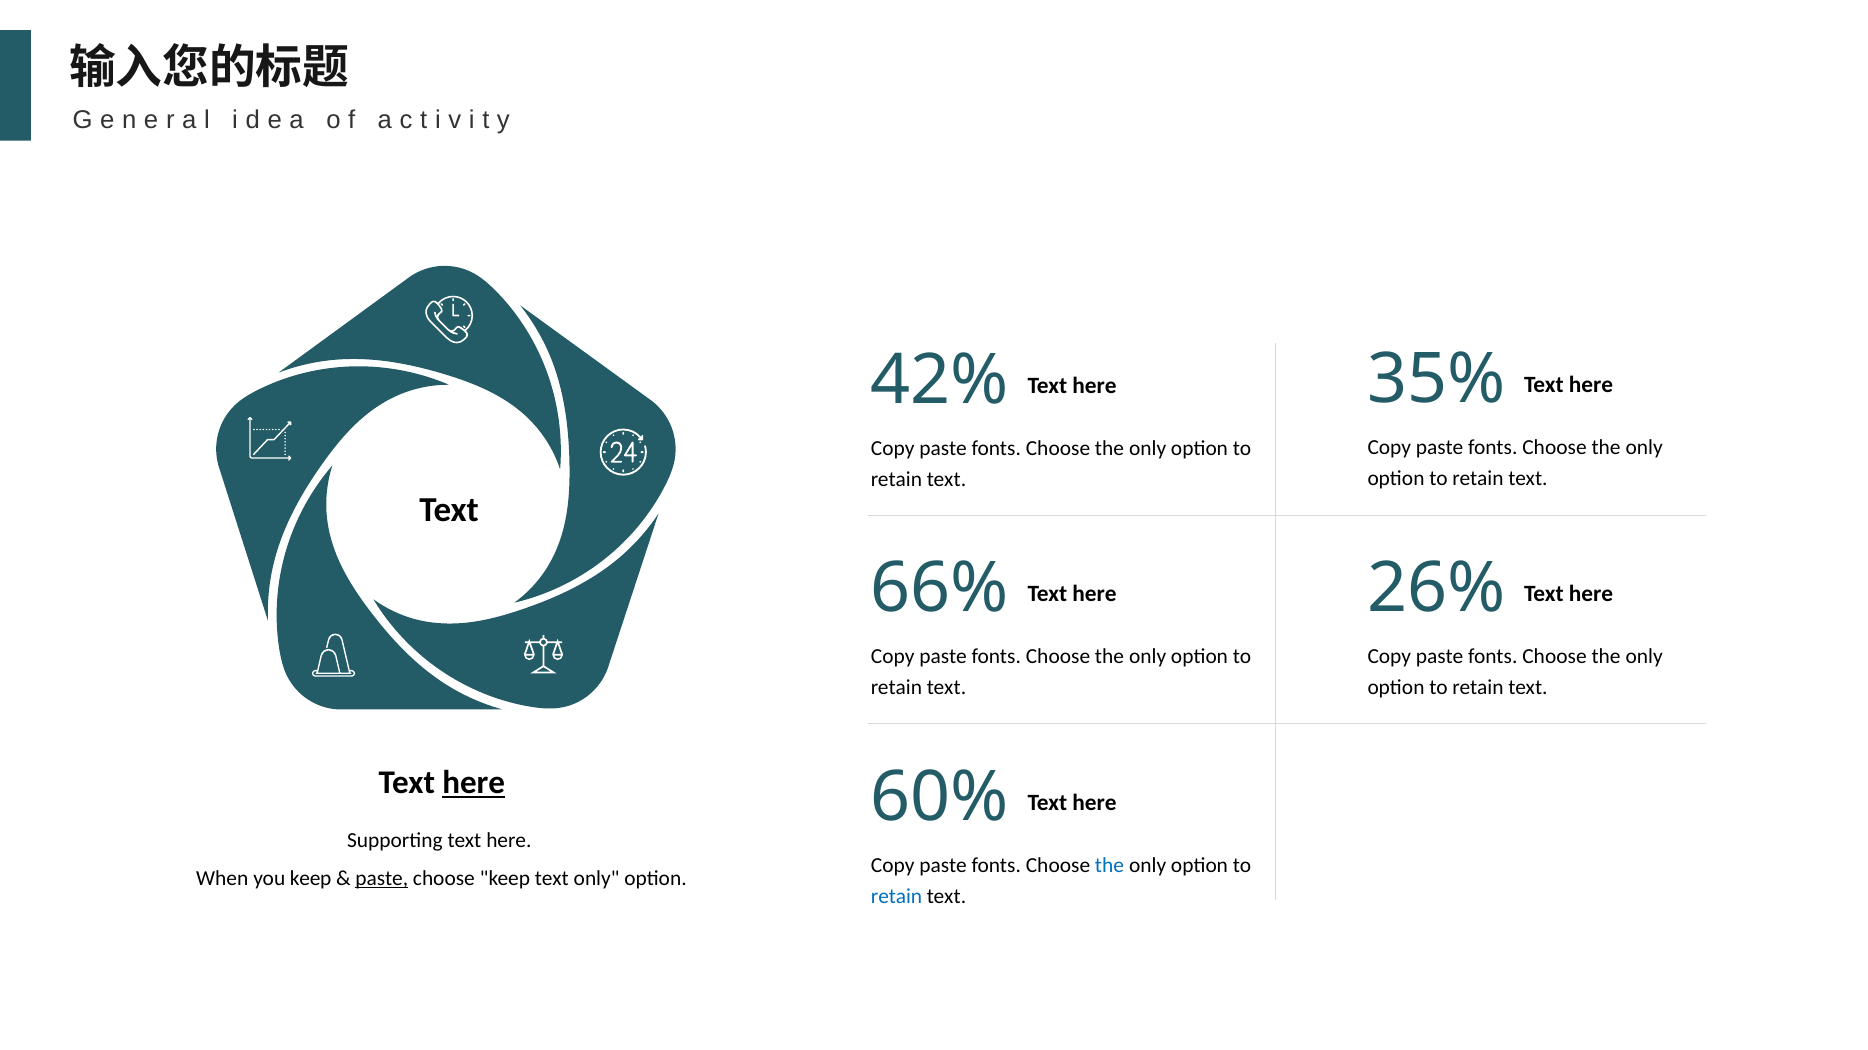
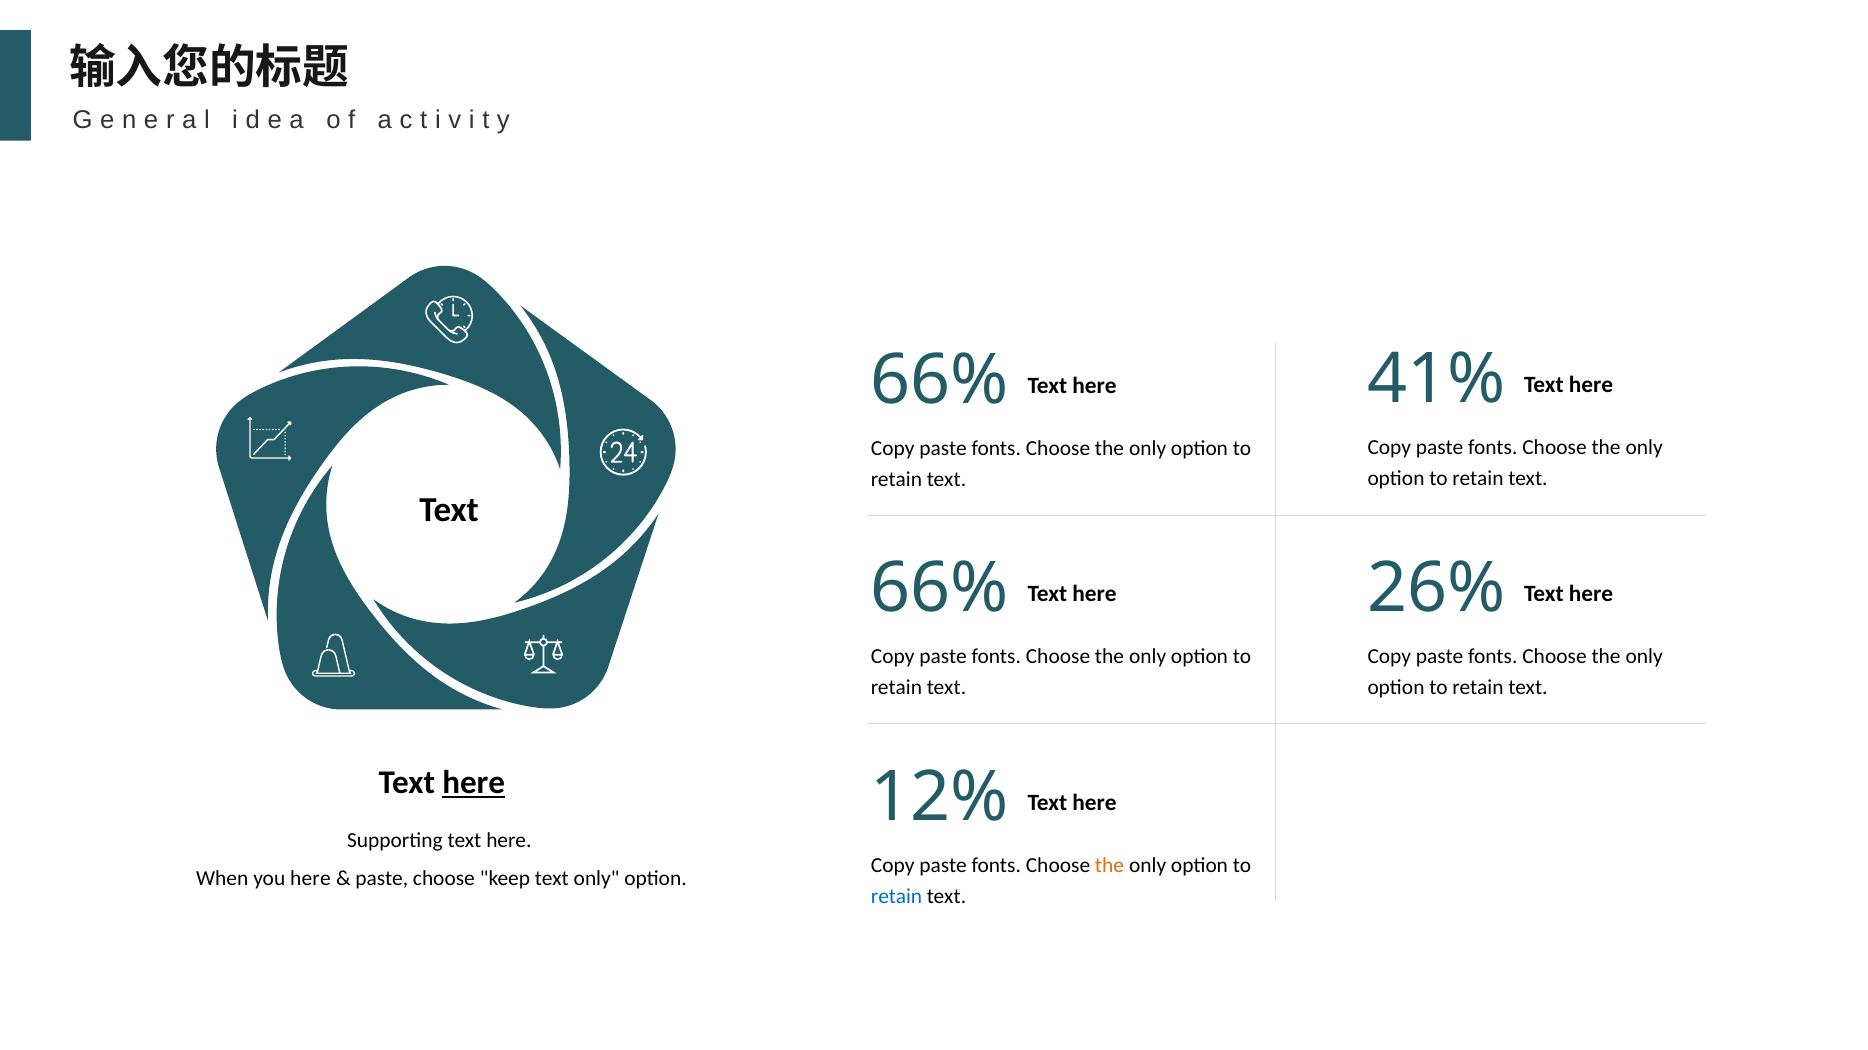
35%: 35% -> 41%
42% at (940, 381): 42% -> 66%
60%: 60% -> 12%
the at (1110, 866) colour: blue -> orange
you keep: keep -> here
paste at (382, 879) underline: present -> none
